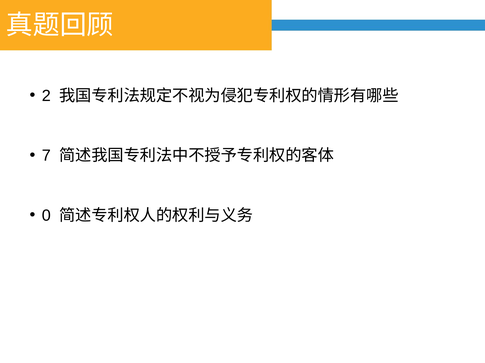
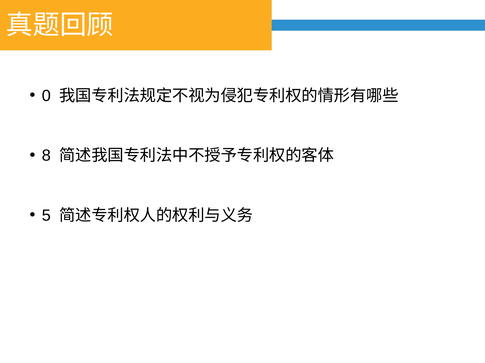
2: 2 -> 0
7: 7 -> 8
0: 0 -> 5
